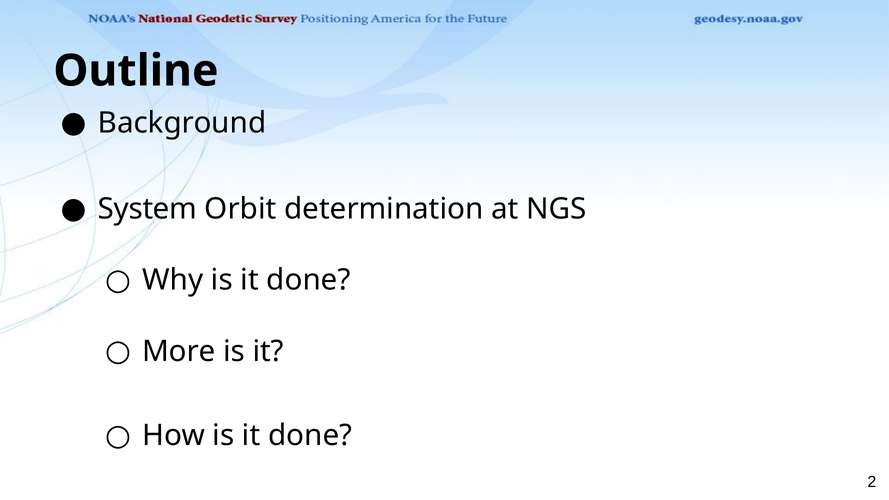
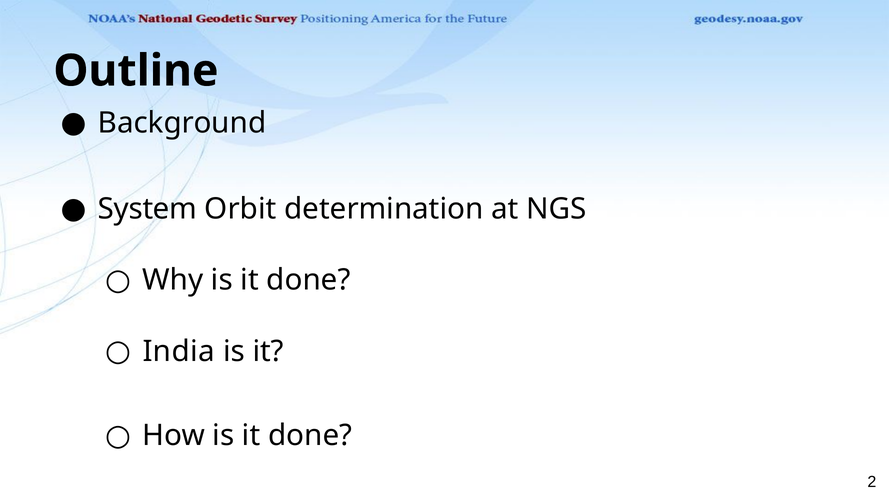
More: More -> India
